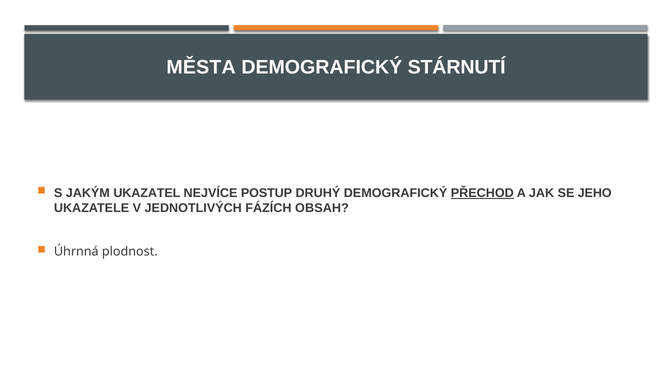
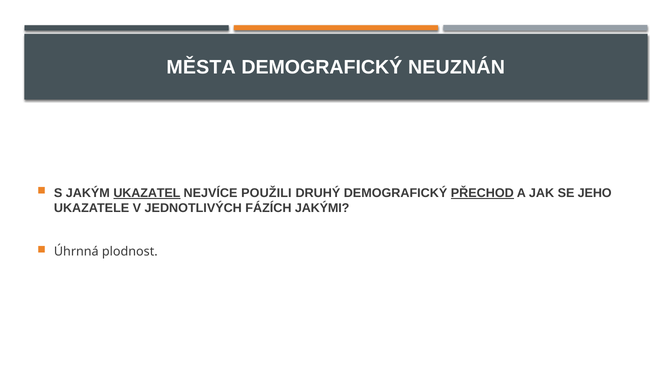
STÁRNUTÍ: STÁRNUTÍ -> NEUZNÁN
UKAZATEL underline: none -> present
POSTUP: POSTUP -> POUŽILI
OBSAH: OBSAH -> JAKÝMI
